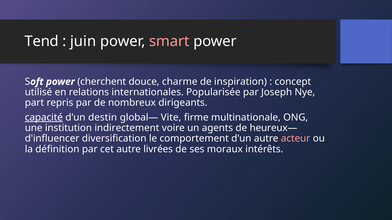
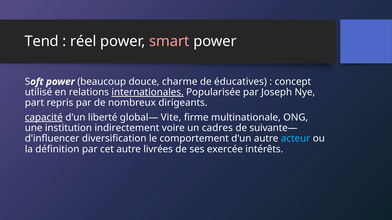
juin: juin -> réel
cherchent: cherchent -> beaucoup
inspiration: inspiration -> éducatives
internationales underline: none -> present
destin: destin -> liberté
agents: agents -> cadres
heureux—: heureux— -> suivante—
acteur colour: pink -> light blue
moraux: moraux -> exercée
